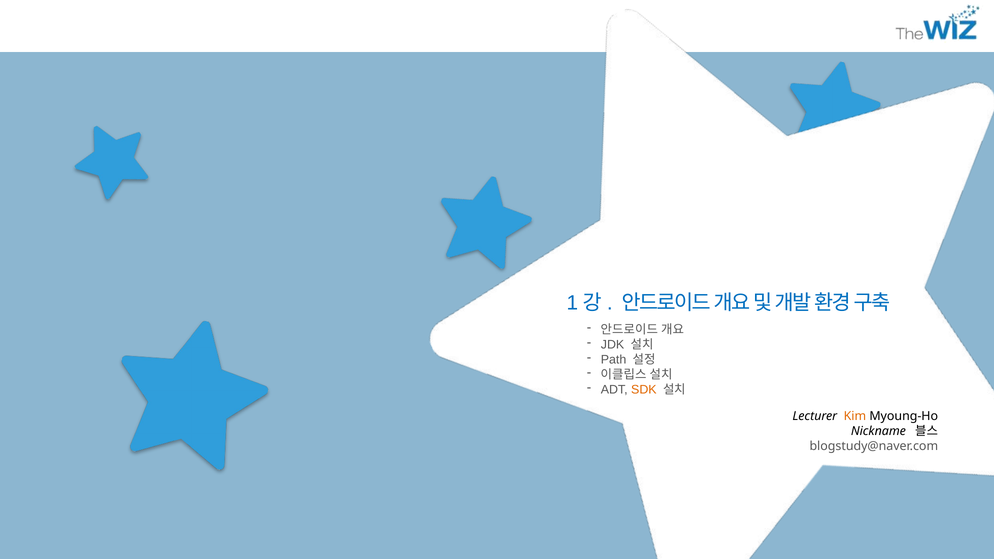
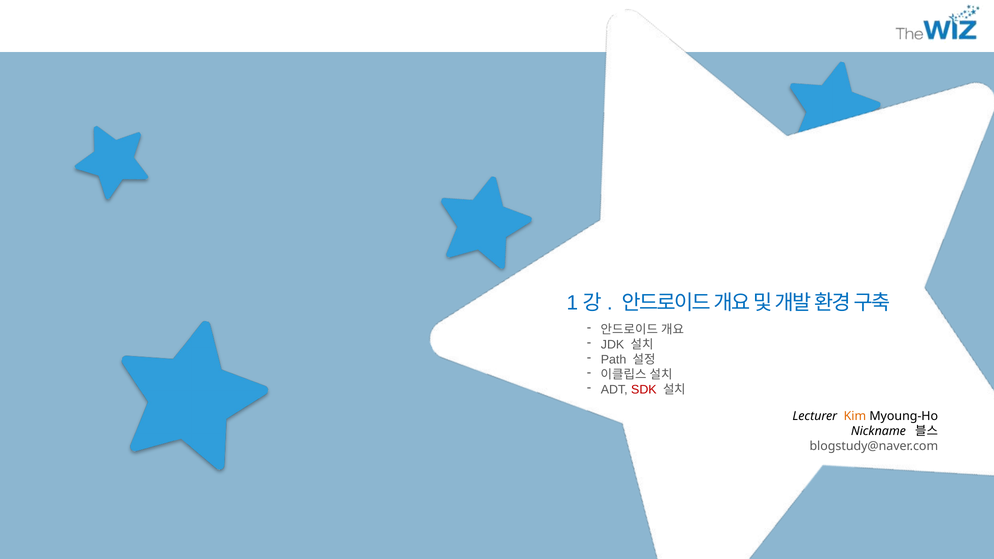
SDK colour: orange -> red
